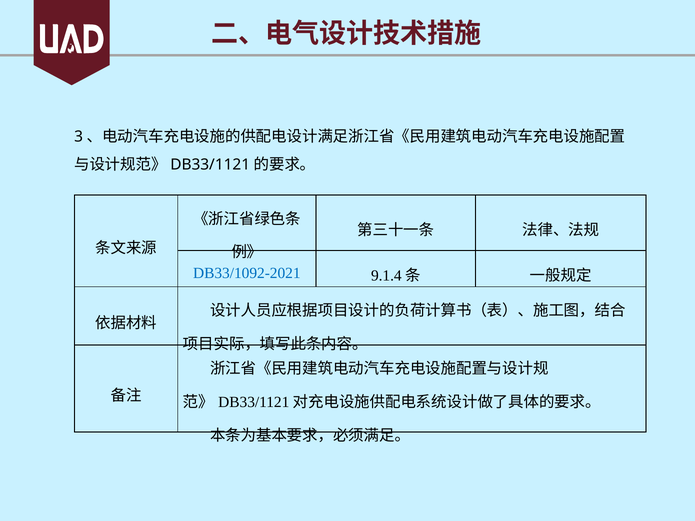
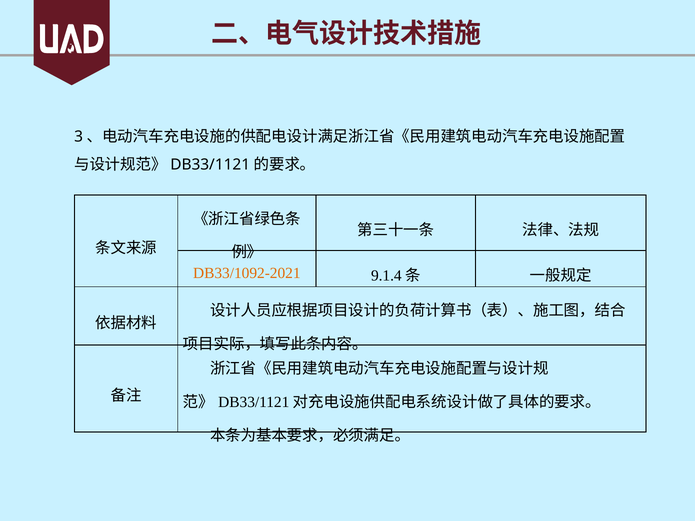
DB33/1092-2021 colour: blue -> orange
